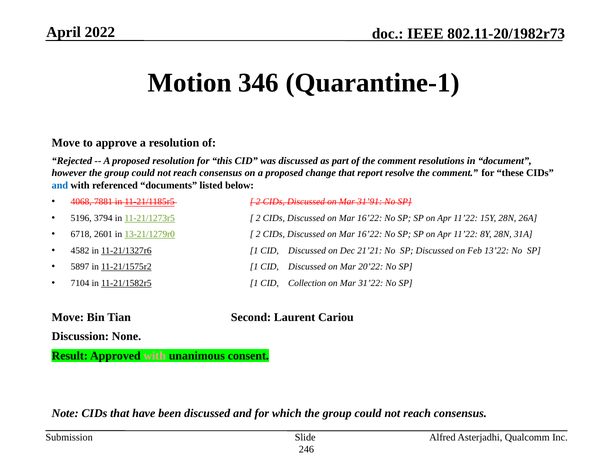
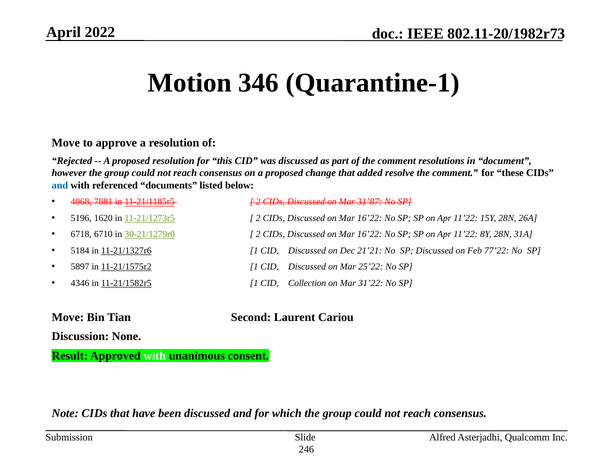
report: report -> added
31’91: 31’91 -> 31’87
3794: 3794 -> 1620
2601: 2601 -> 6710
13-21/1279r0: 13-21/1279r0 -> 30-21/1279r0
4582: 4582 -> 5184
13’22: 13’22 -> 77’22
20’22: 20’22 -> 25’22
7104: 7104 -> 4346
with at (155, 356) colour: pink -> white
